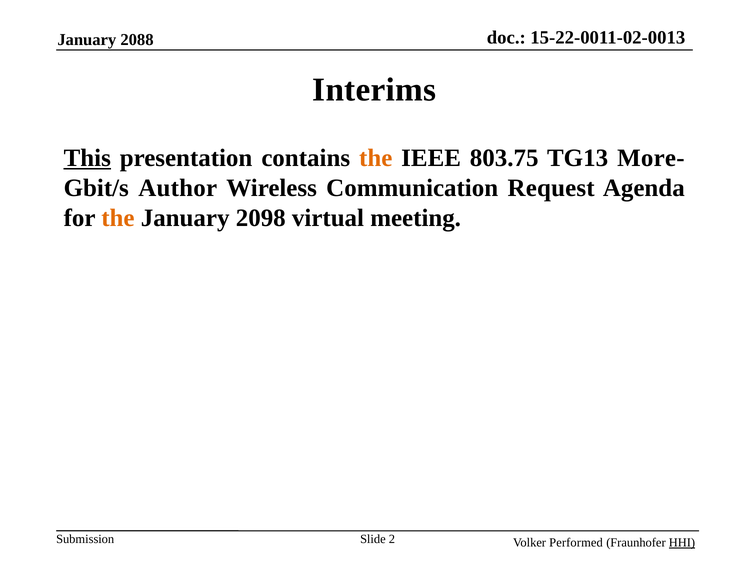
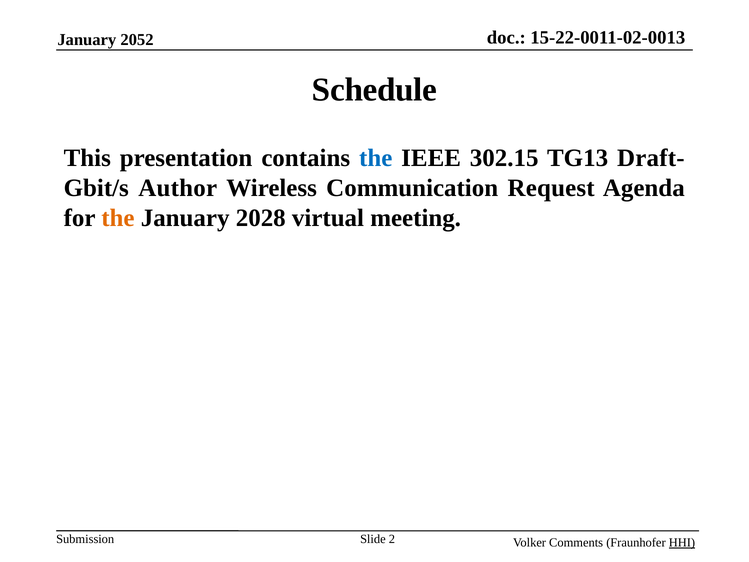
2088: 2088 -> 2052
Interims: Interims -> Schedule
This underline: present -> none
the at (376, 158) colour: orange -> blue
803.75: 803.75 -> 302.15
More-: More- -> Draft-
2098: 2098 -> 2028
Performed: Performed -> Comments
